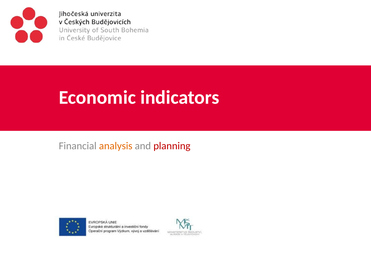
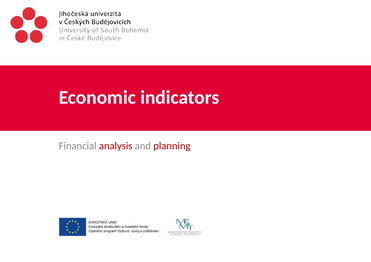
analysis colour: orange -> red
